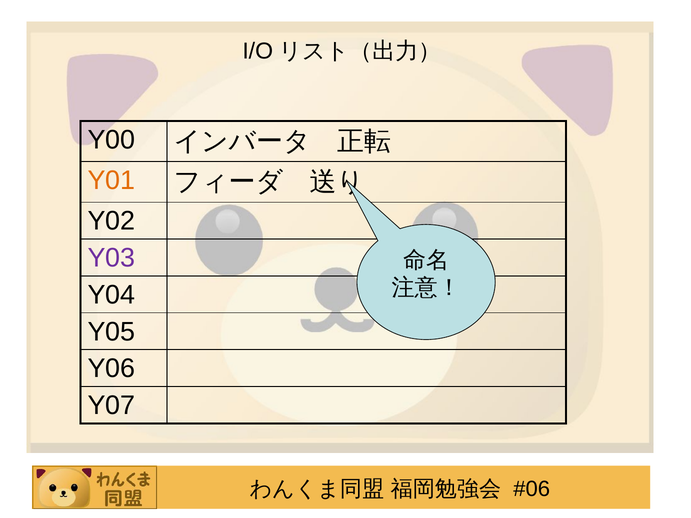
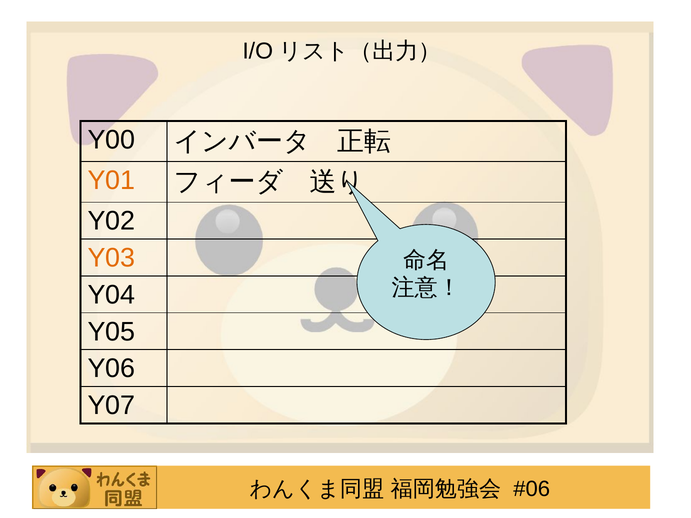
Y03 colour: purple -> orange
